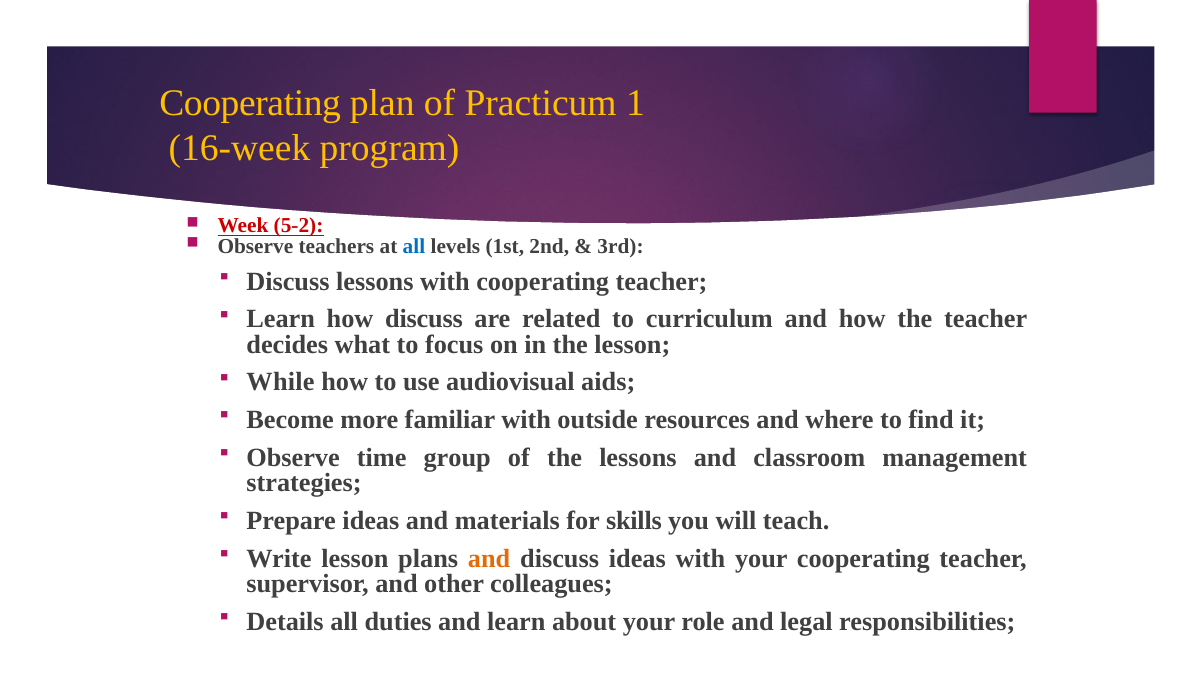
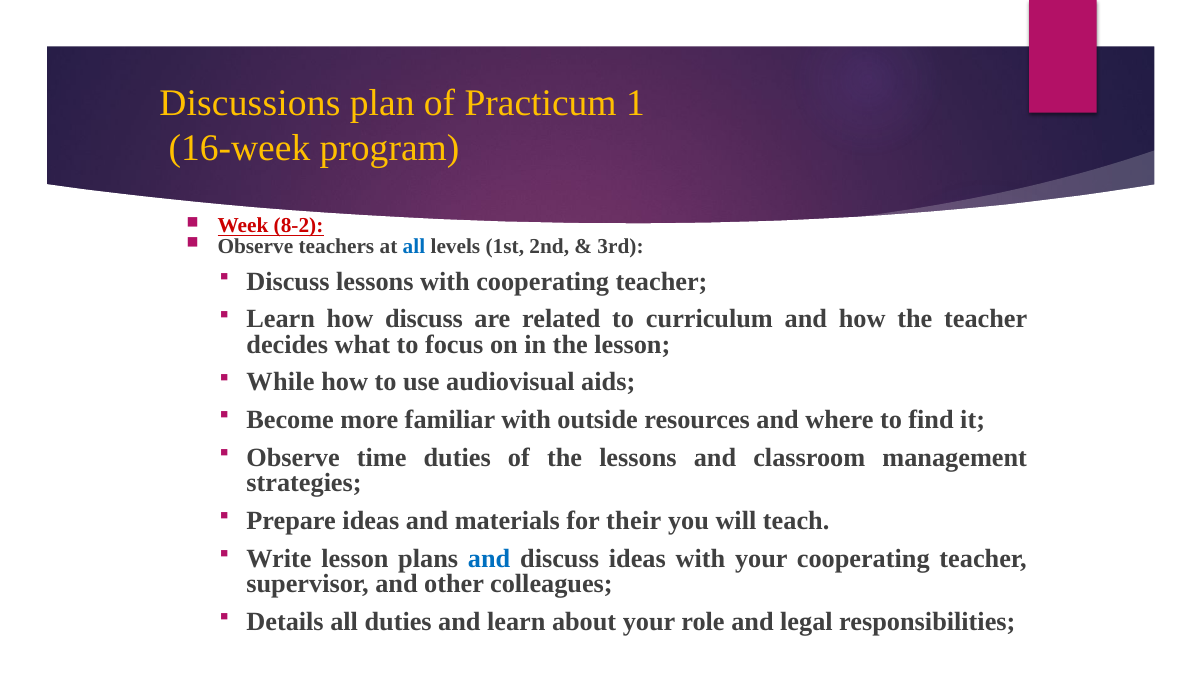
Cooperating at (250, 103): Cooperating -> Discussions
5-2: 5-2 -> 8-2
time group: group -> duties
skills: skills -> their
and at (489, 559) colour: orange -> blue
